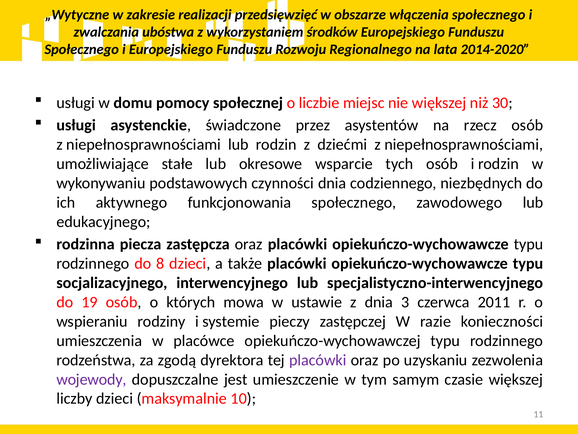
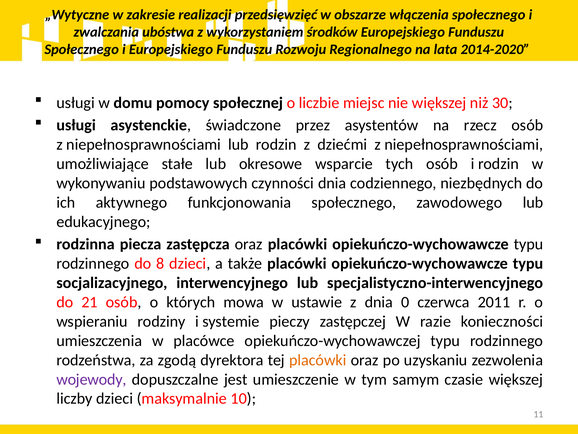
19: 19 -> 21
3: 3 -> 0
placówki at (318, 360) colour: purple -> orange
